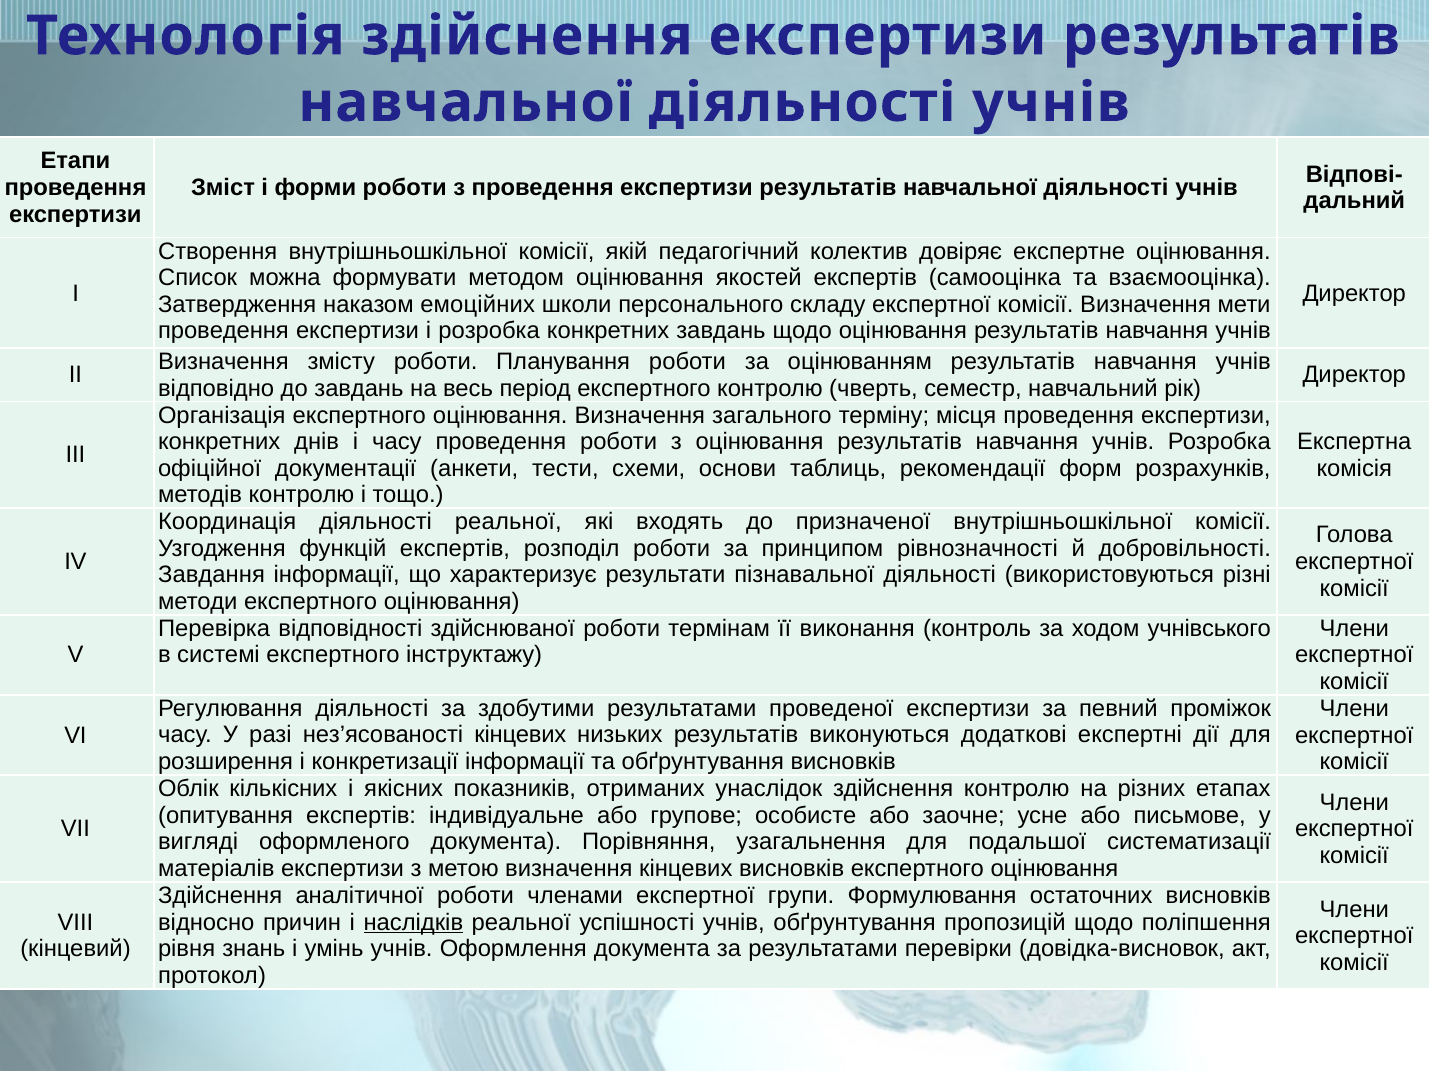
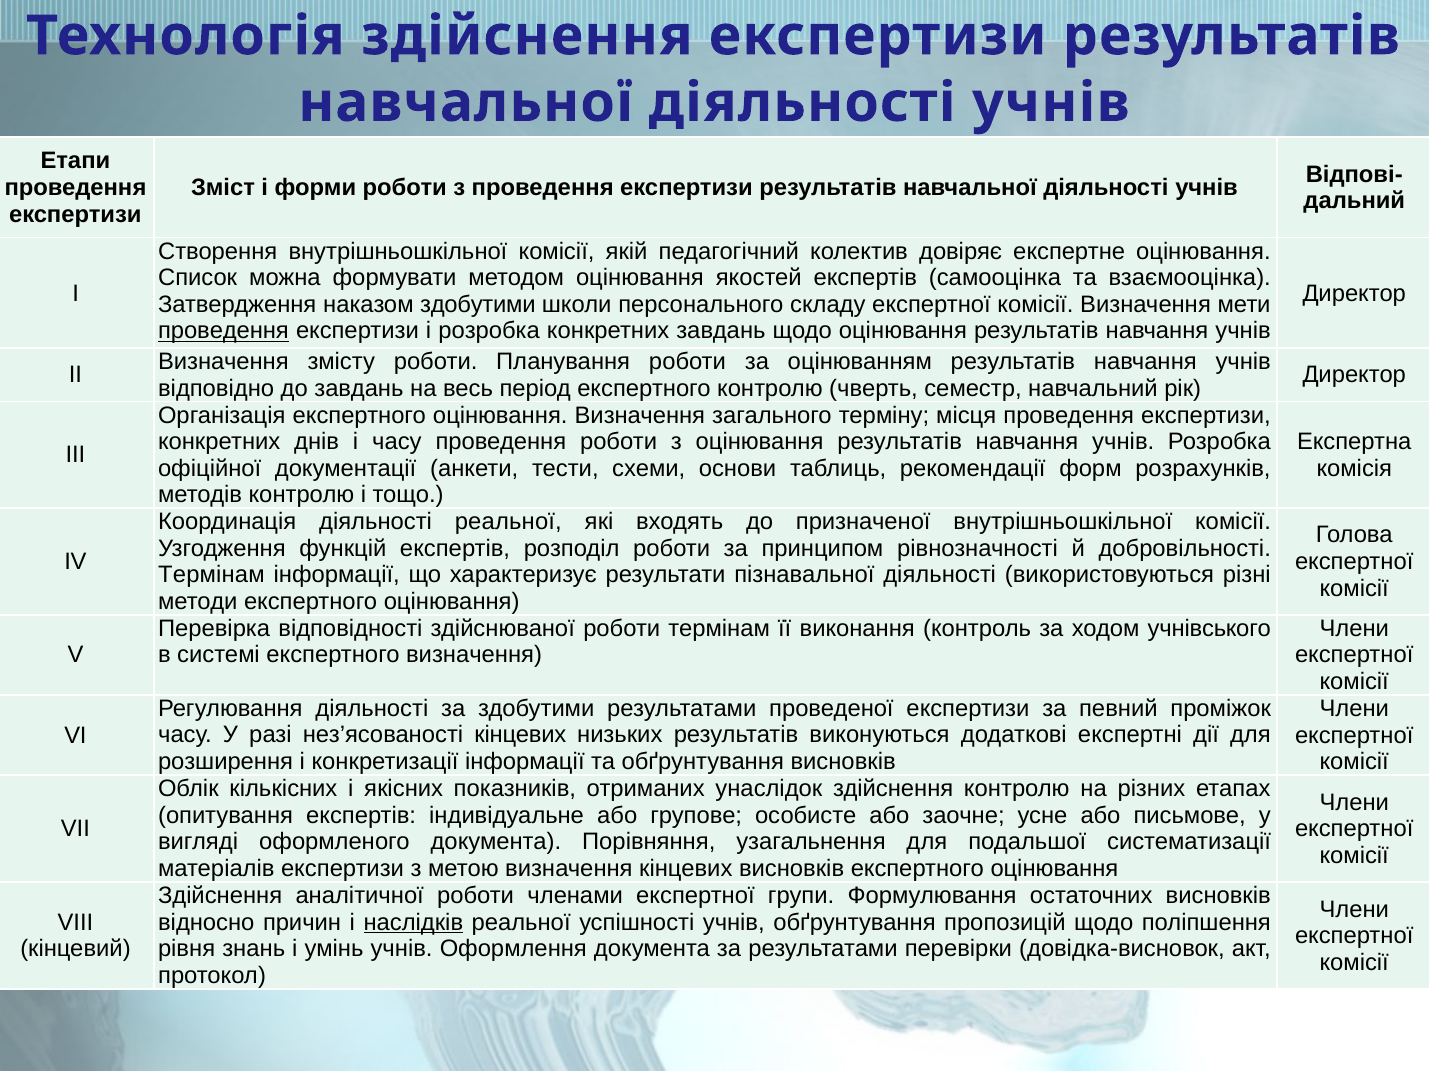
наказом емоційних: емоційних -> здобутими
проведення at (224, 331) underline: none -> present
Завдання at (212, 576): Завдання -> Термінам
експертного інструктажу: інструктажу -> визначення
